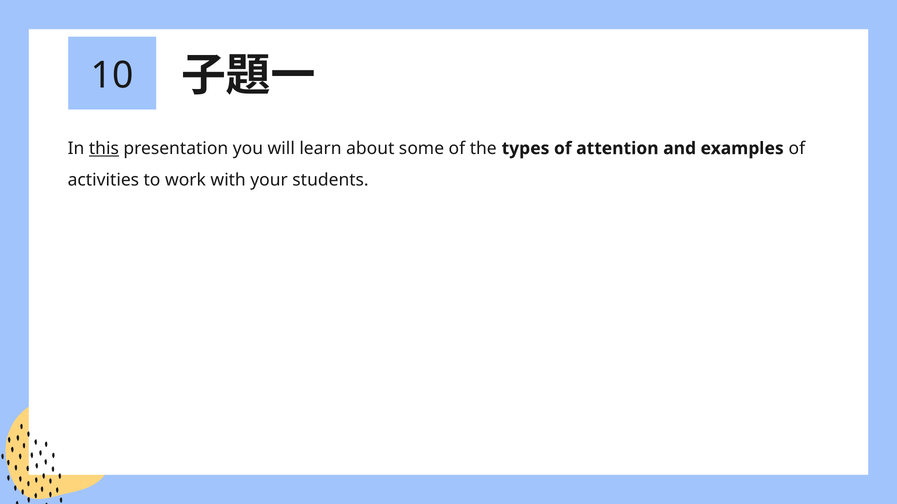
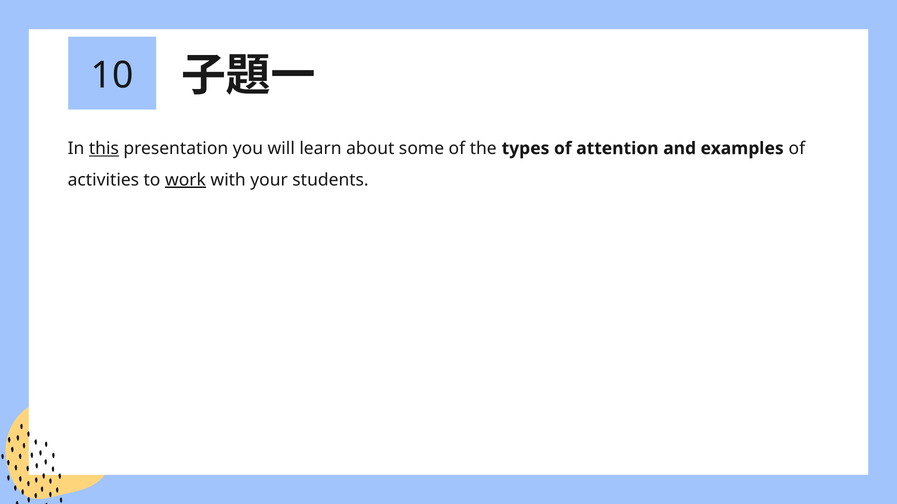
work underline: none -> present
